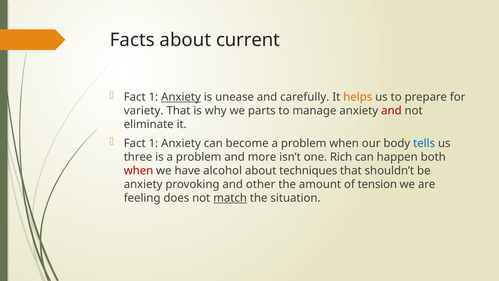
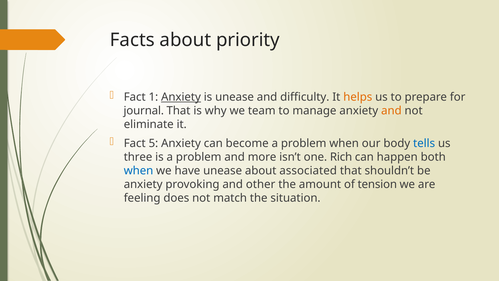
current: current -> priority
carefully: carefully -> difficulty
variety: variety -> journal
parts: parts -> team
and at (391, 111) colour: red -> orange
1 at (153, 143): 1 -> 5
when at (139, 171) colour: red -> blue
have alcohol: alcohol -> unease
techniques: techniques -> associated
match underline: present -> none
